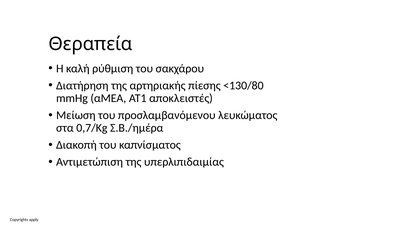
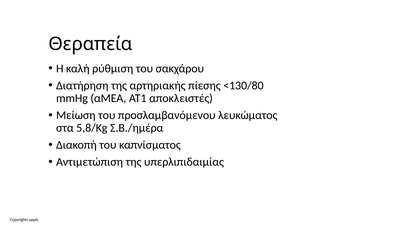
0,7/Kg: 0,7/Kg -> 5,8/Kg
